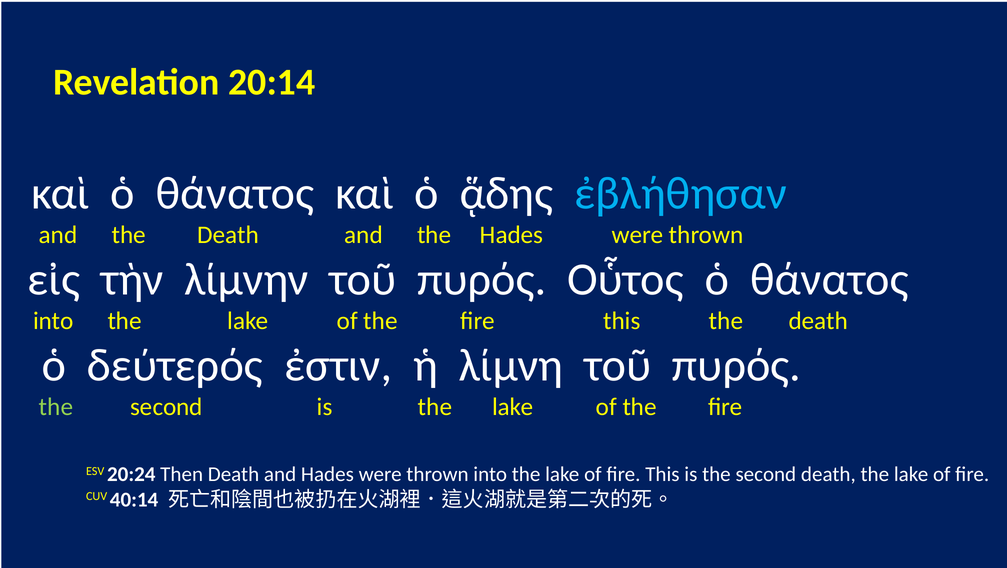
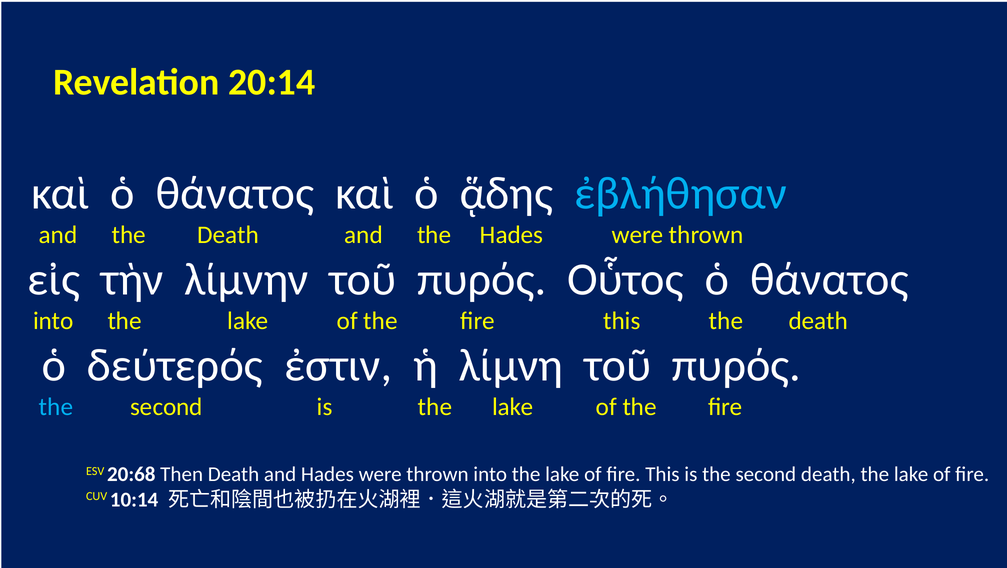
the at (56, 407) colour: light green -> light blue
20:24: 20:24 -> 20:68
40:14: 40:14 -> 10:14
